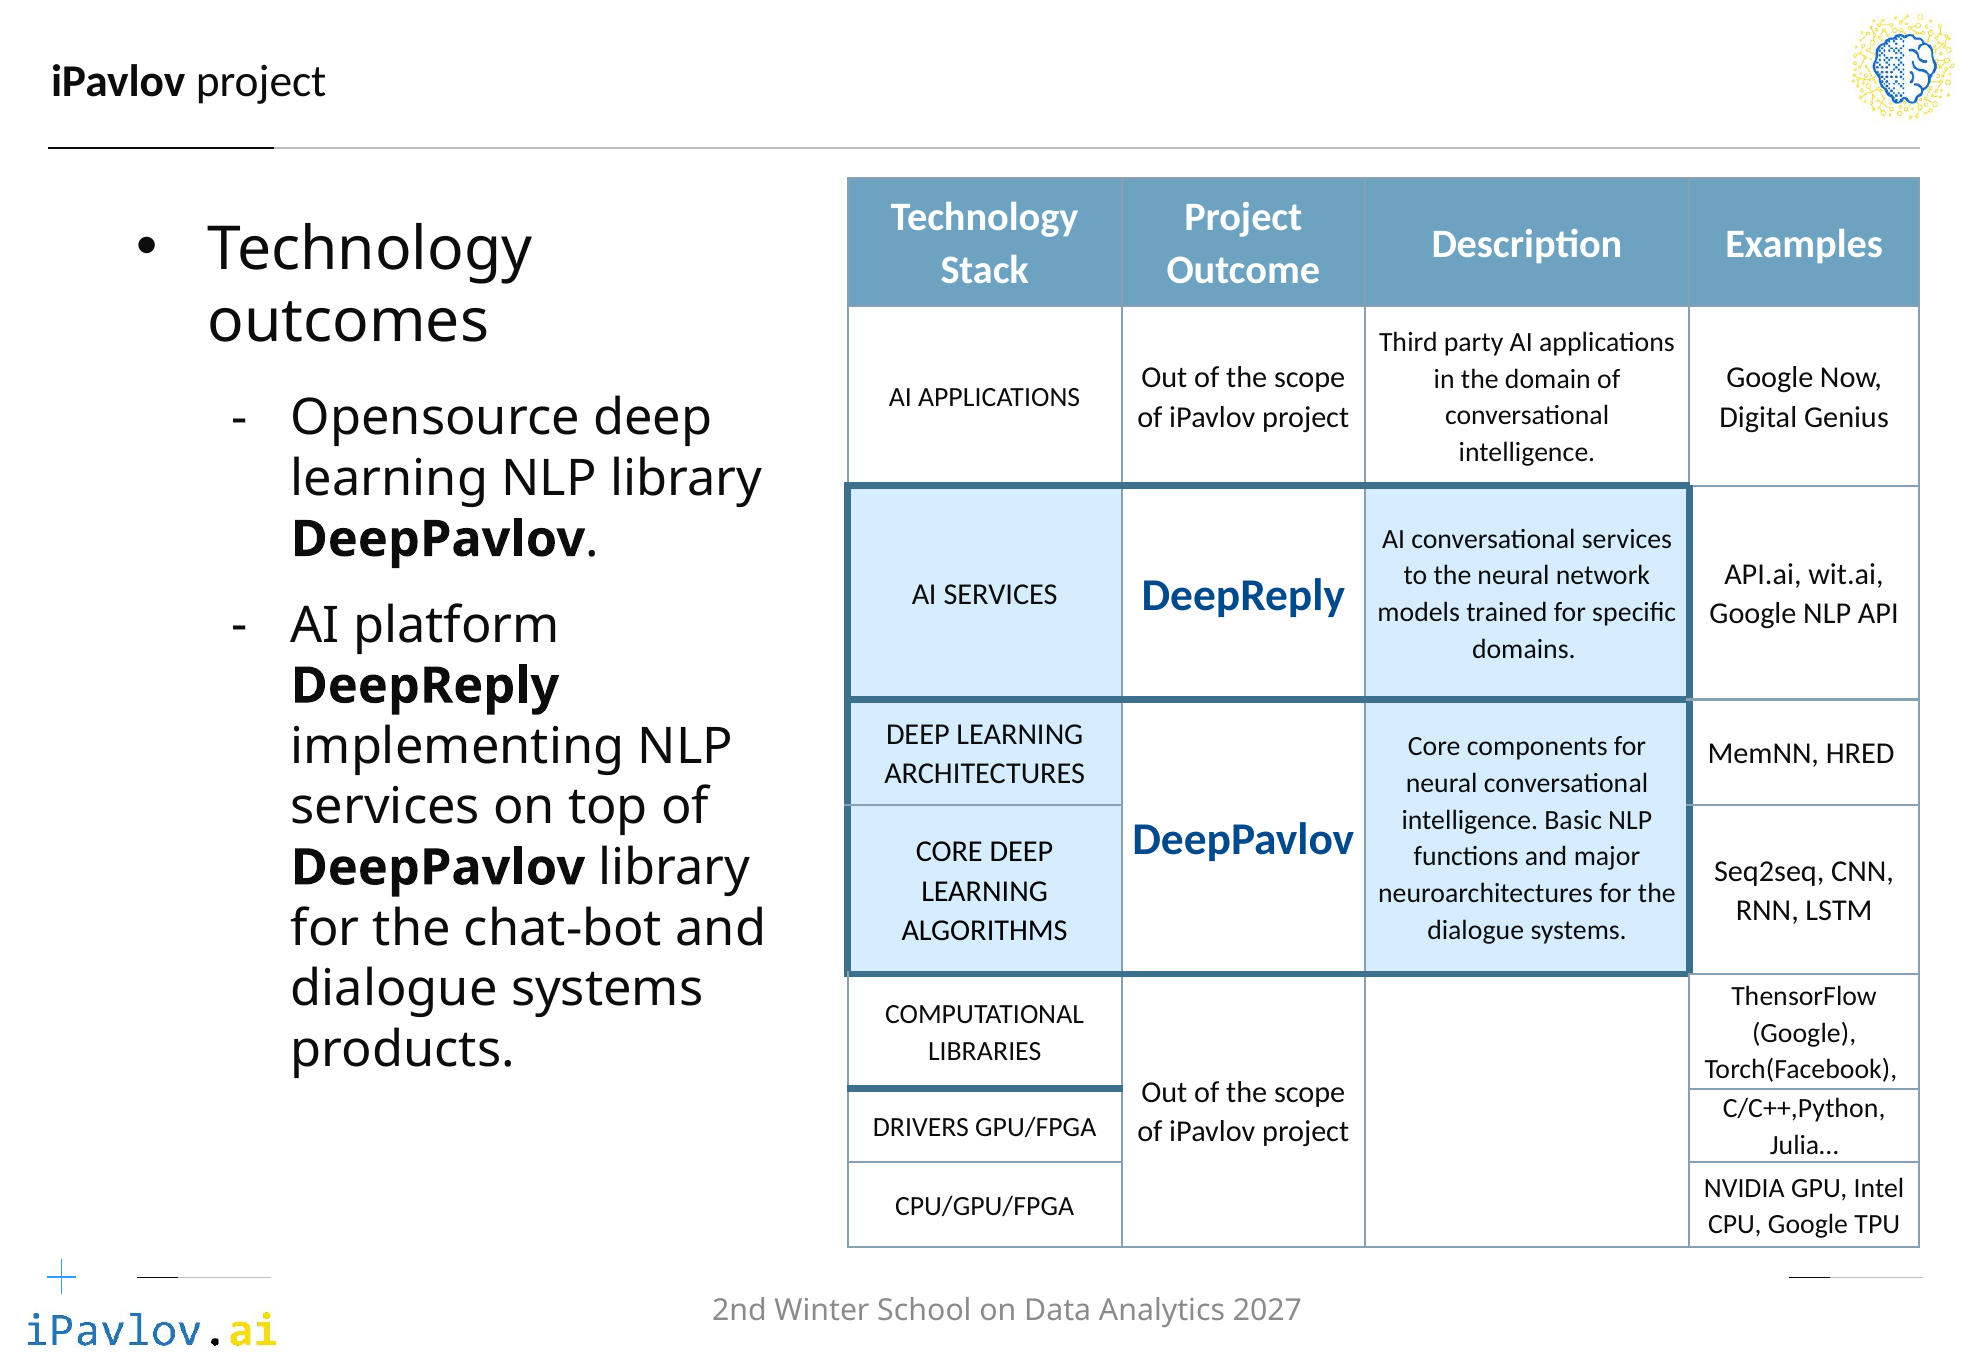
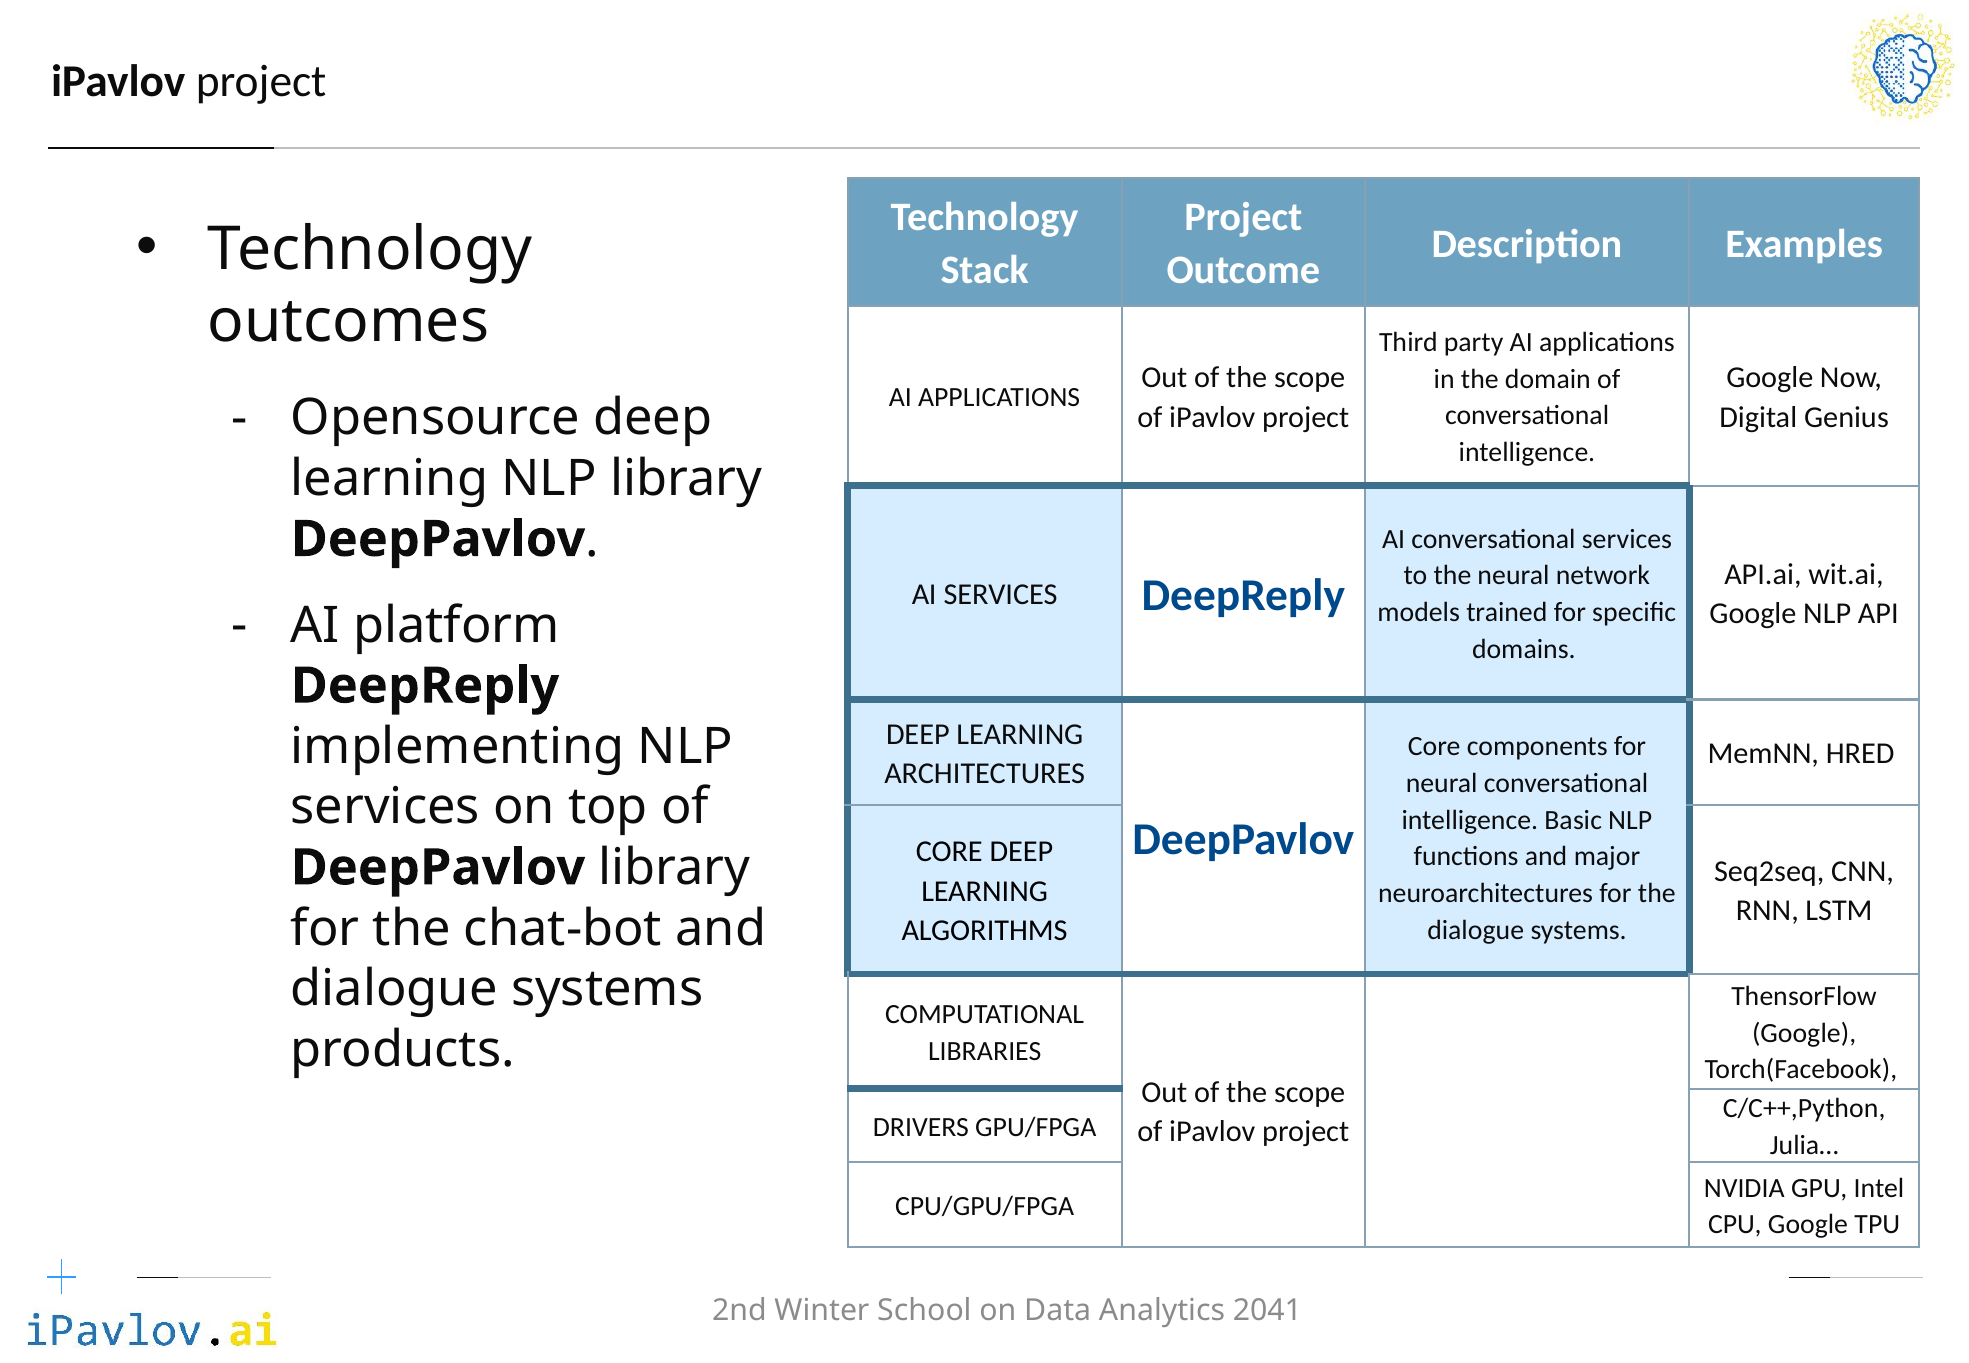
2027: 2027 -> 2041
